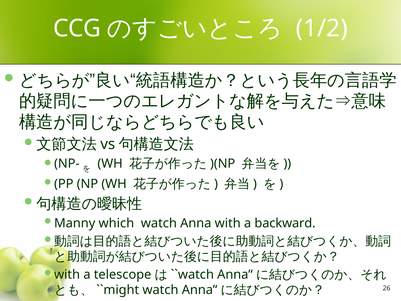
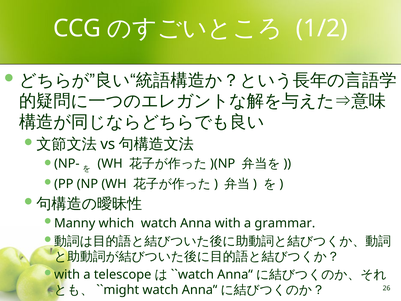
backward: backward -> grammar
